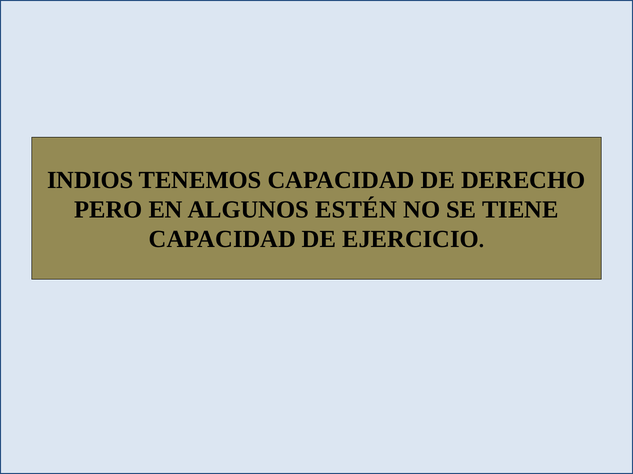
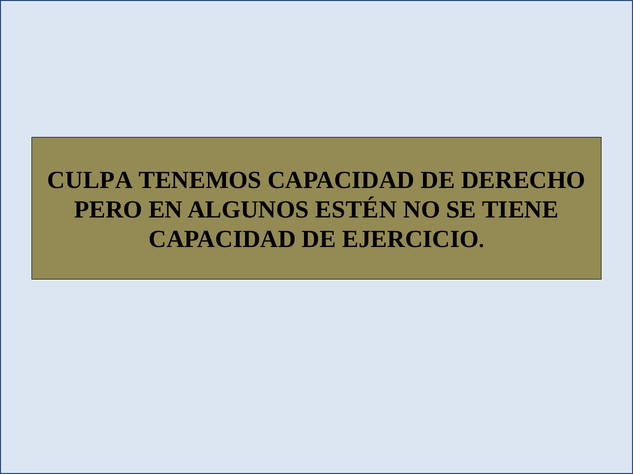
INDIOS: INDIOS -> CULPA
